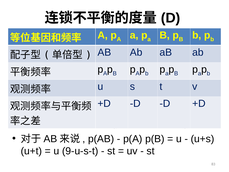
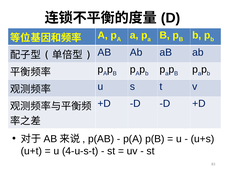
9-u-s-t: 9-u-s-t -> 4-u-s-t
